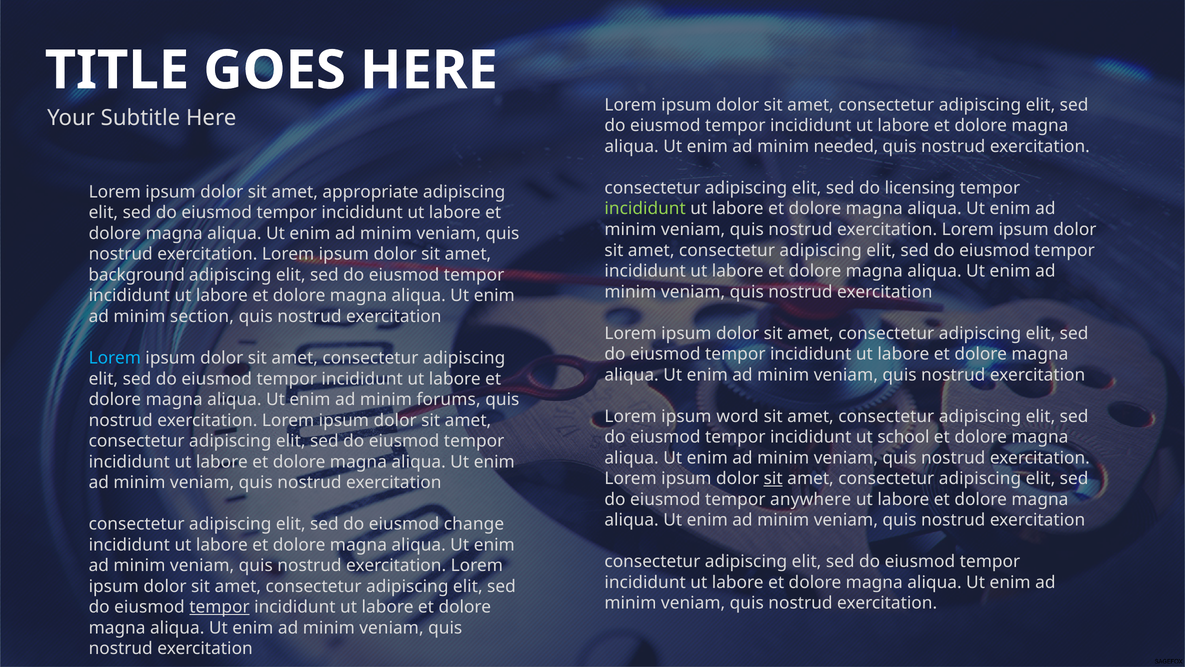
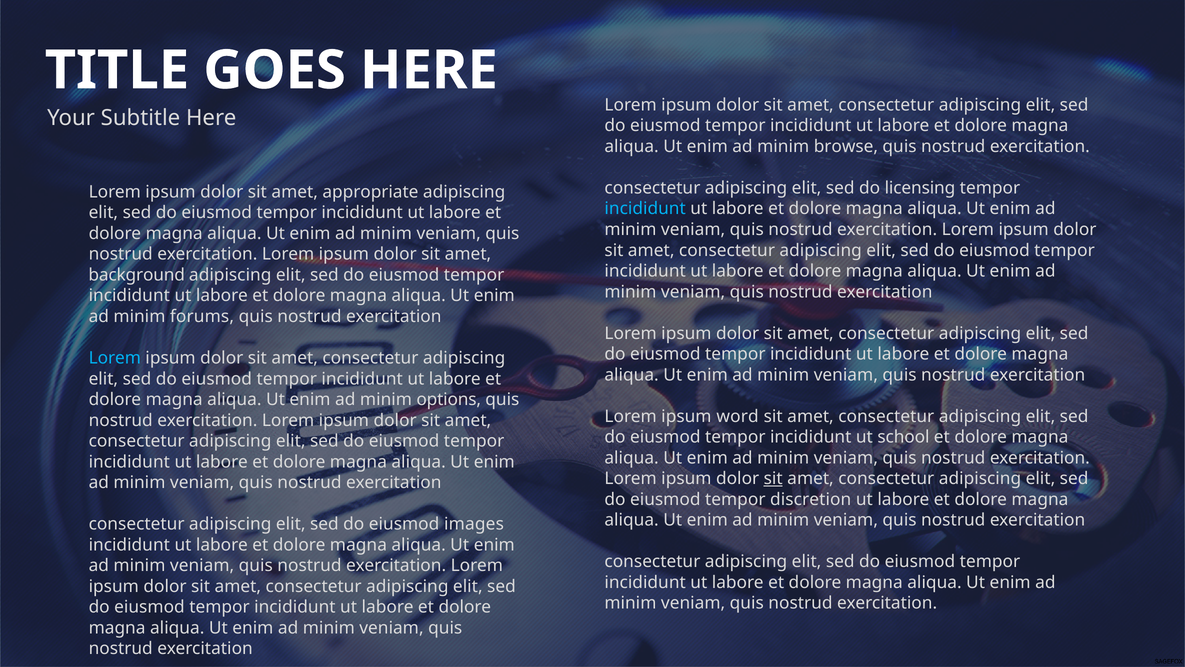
needed: needed -> browse
incididunt at (645, 209) colour: light green -> light blue
section: section -> forums
forums: forums -> options
anywhere: anywhere -> discretion
change: change -> images
tempor at (219, 607) underline: present -> none
